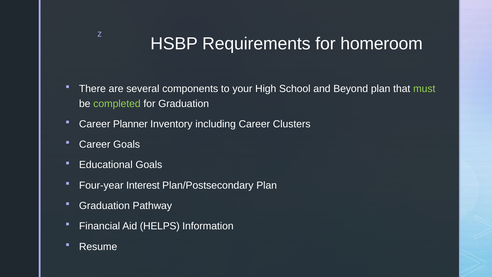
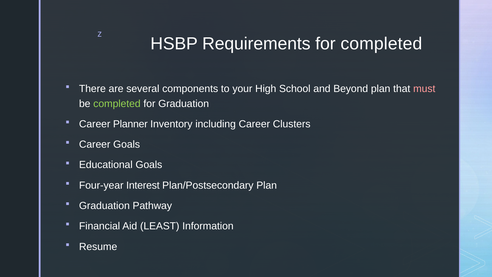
for homeroom: homeroom -> completed
must colour: light green -> pink
HELPS: HELPS -> LEAST
